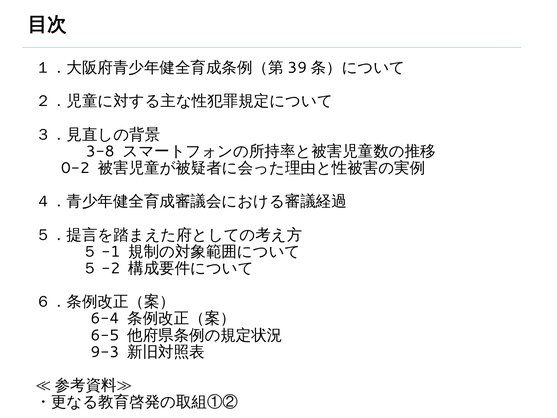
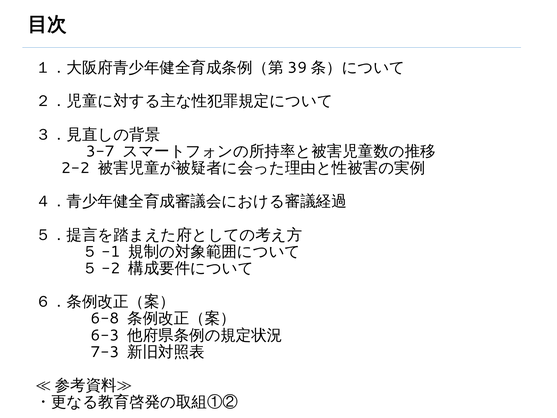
3-8: 3-8 -> 3-7
0-2: 0-2 -> 2-2
6-4: 6-4 -> 6-8
6-5: 6-5 -> 6-3
9-3: 9-3 -> 7-3
